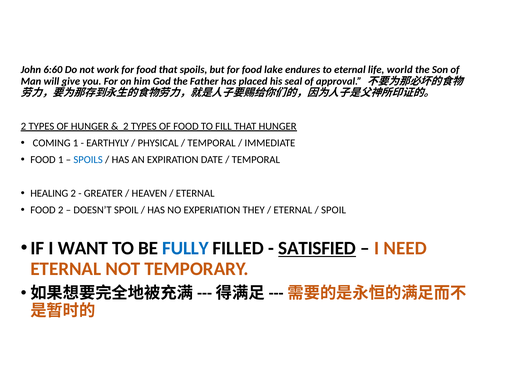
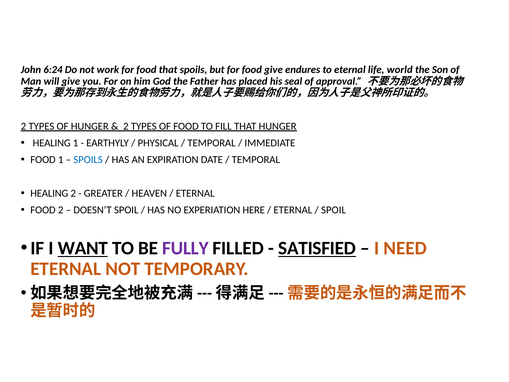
6:60: 6:60 -> 6:24
food lake: lake -> give
COMING at (52, 143): COMING -> HEALING
THEY: THEY -> HERE
WANT underline: none -> present
FULLY colour: blue -> purple
